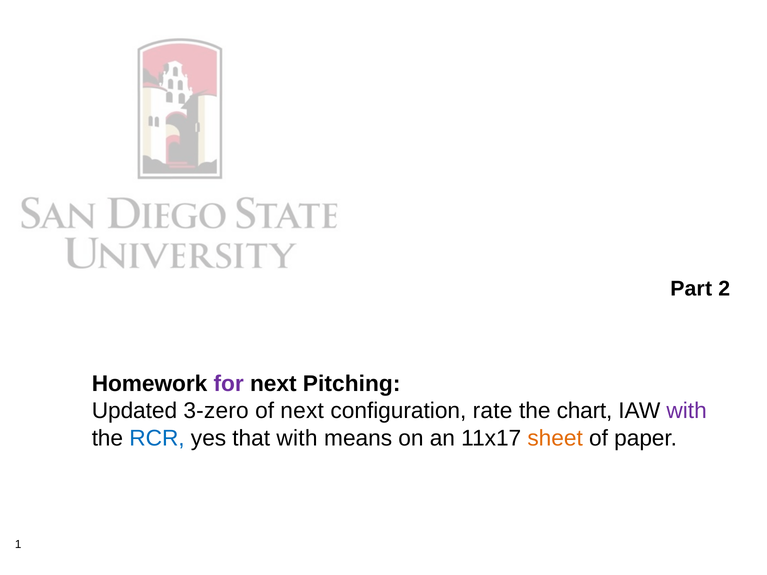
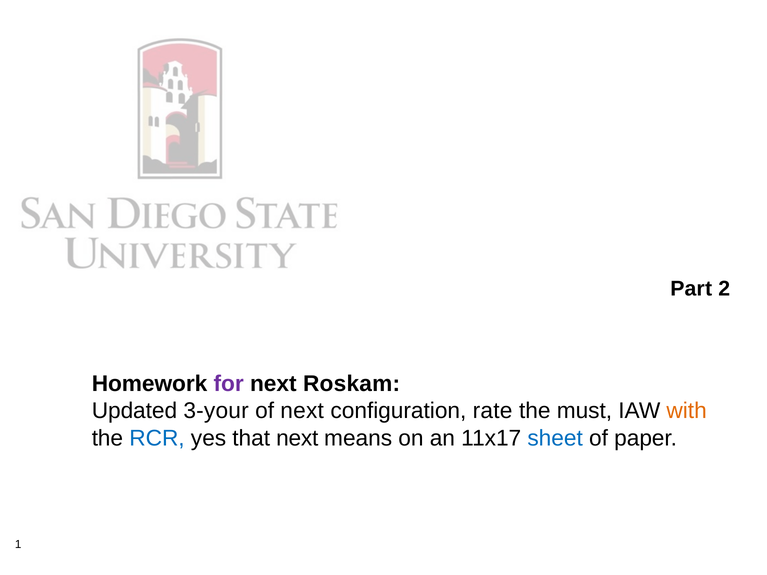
Pitching: Pitching -> Roskam
3-zero: 3-zero -> 3-your
chart: chart -> must
with at (687, 411) colour: purple -> orange
that with: with -> next
sheet colour: orange -> blue
